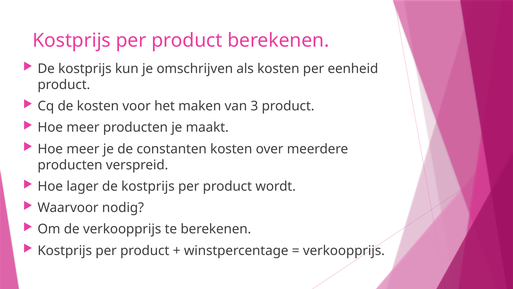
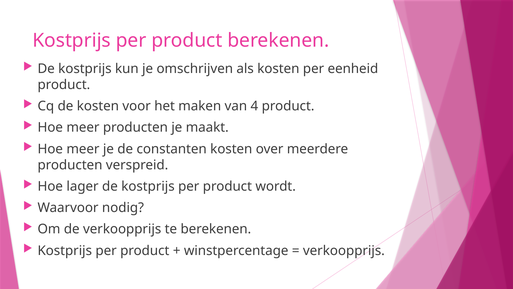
3: 3 -> 4
